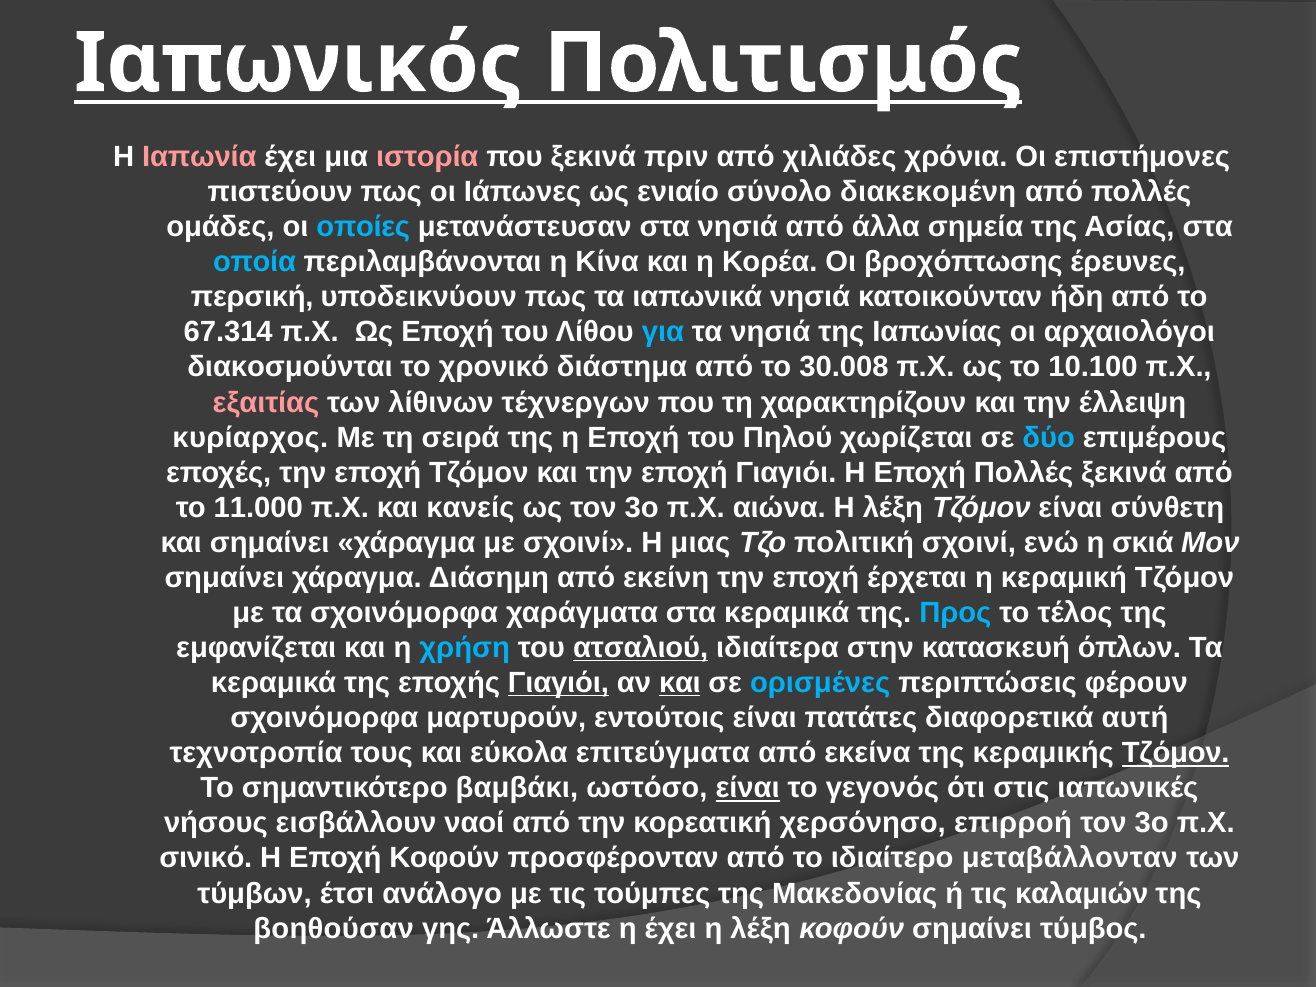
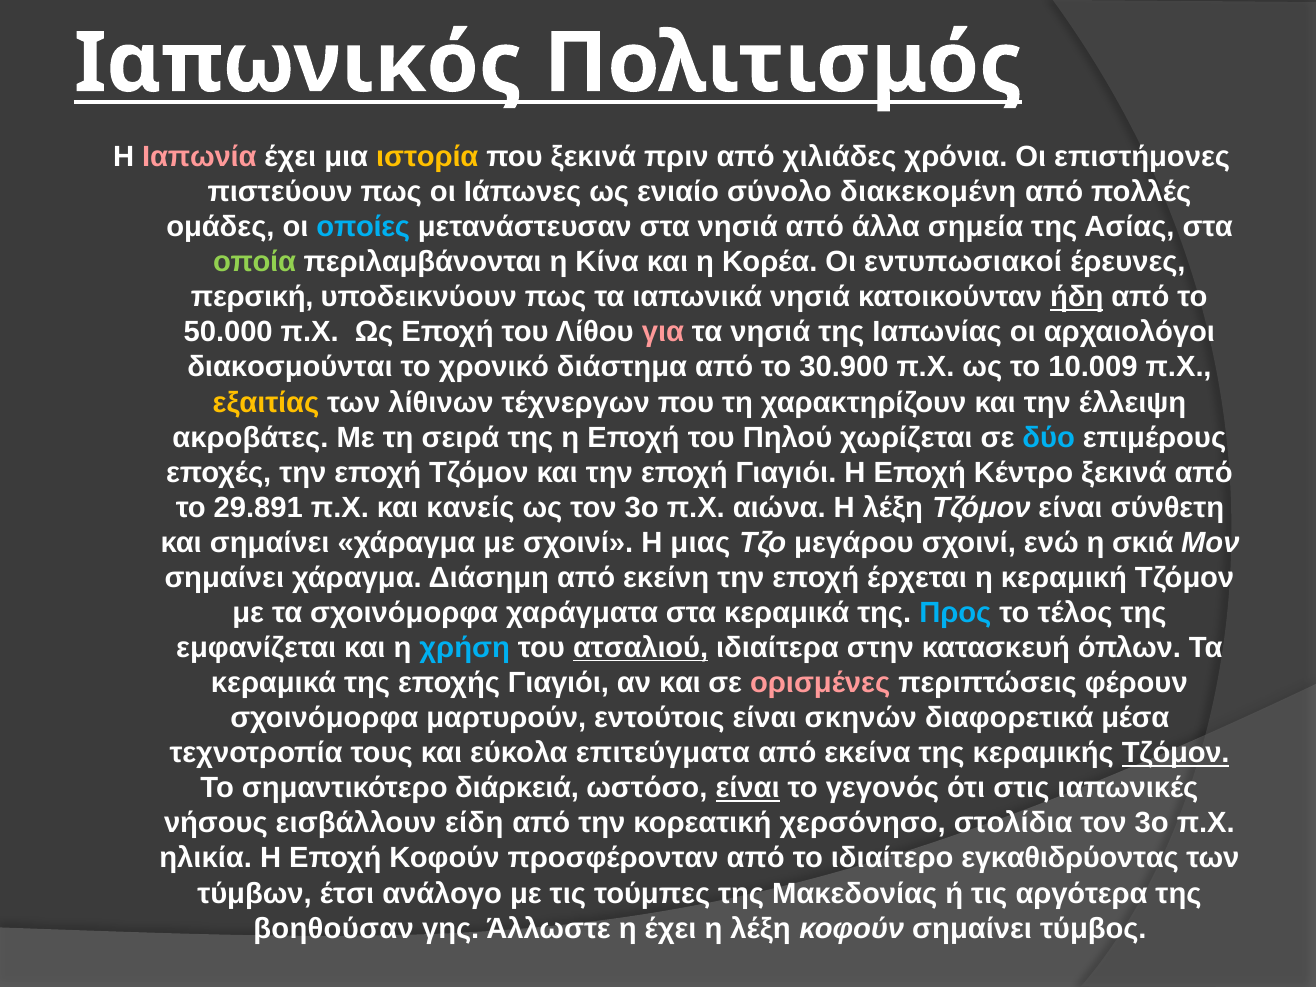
ιστορία colour: pink -> yellow
οποία colour: light blue -> light green
βροχόπτωσης: βροχόπτωσης -> εντυπωσιακοί
ήδη underline: none -> present
67.314: 67.314 -> 50.000
για colour: light blue -> pink
30.008: 30.008 -> 30.900
10.100: 10.100 -> 10.009
εξαιτίας colour: pink -> yellow
κυρίαρχος: κυρίαρχος -> ακροβάτες
Εποχή Πολλές: Πολλές -> Κέντρο
11.000: 11.000 -> 29.891
πολιτική: πολιτική -> μεγάρου
Γιαγιόι at (558, 683) underline: present -> none
και at (680, 683) underline: present -> none
ορισμένες colour: light blue -> pink
πατάτες: πατάτες -> σκηνών
αυτή: αυτή -> μέσα
βαμβάκι: βαμβάκι -> διάρκειά
ναοί: ναοί -> είδη
επιρροή: επιρροή -> στολίδια
σινικό: σινικό -> ηλικία
μεταβάλλονταν: μεταβάλλονταν -> εγκαθιδρύοντας
καλαμιών: καλαμιών -> αργότερα
